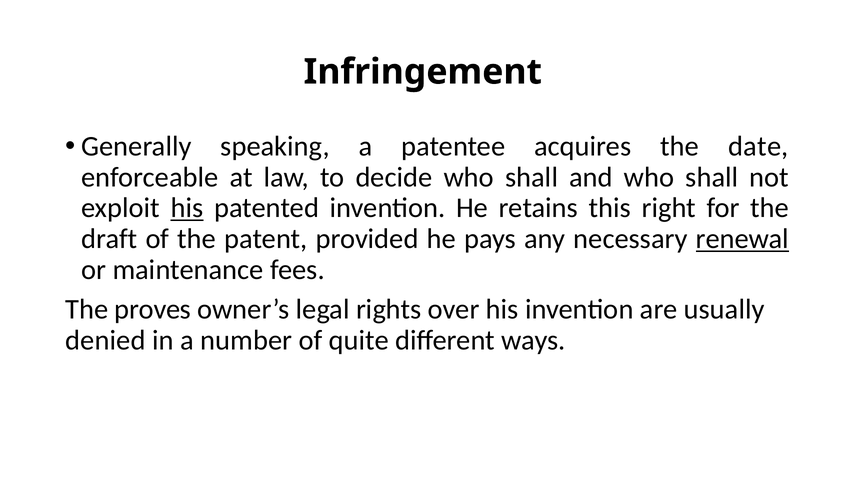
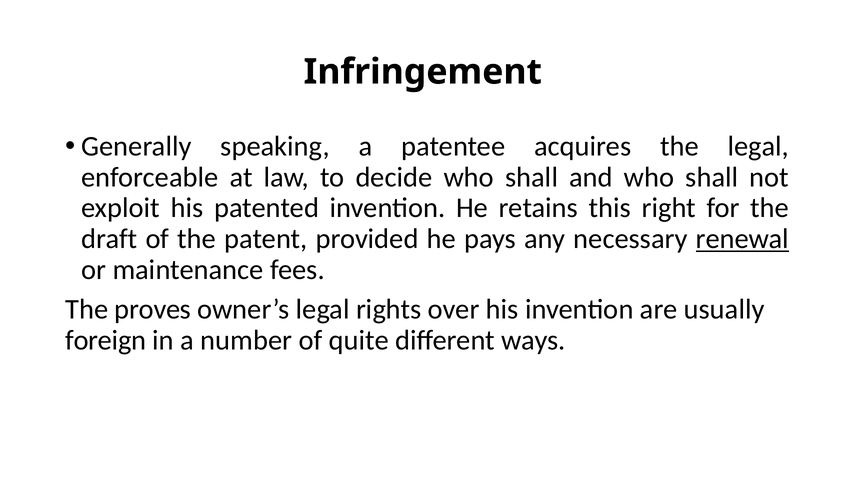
the date: date -> legal
his at (187, 208) underline: present -> none
denied: denied -> foreign
